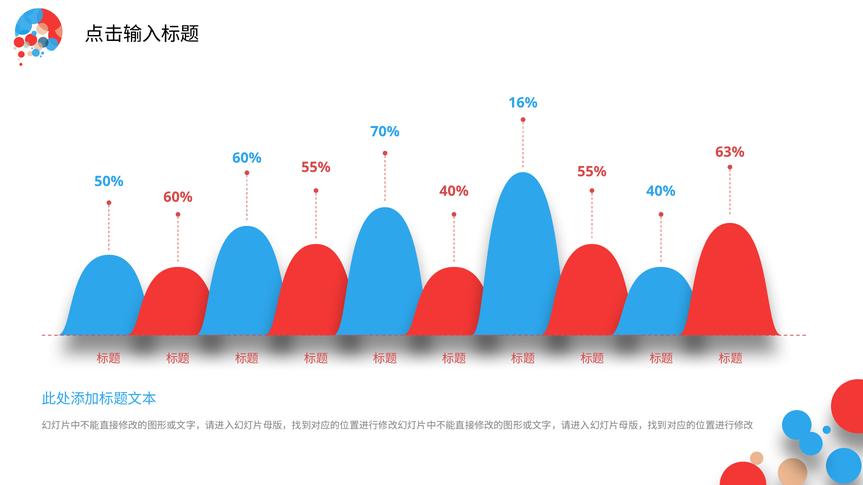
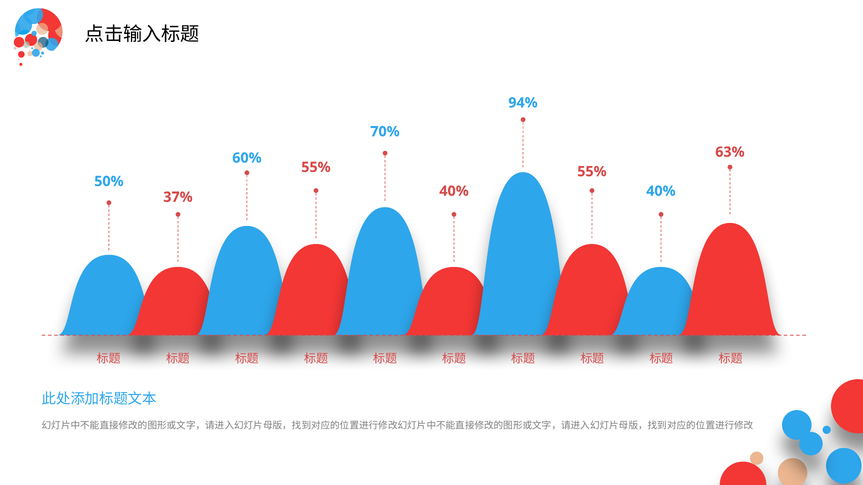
16%: 16% -> 94%
60% at (178, 197): 60% -> 37%
